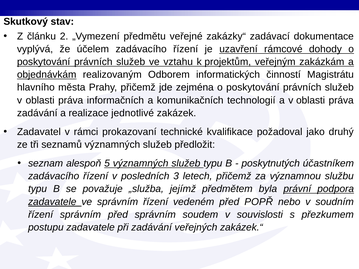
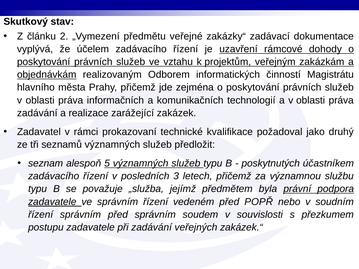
jednotlivé: jednotlivé -> zarážející
